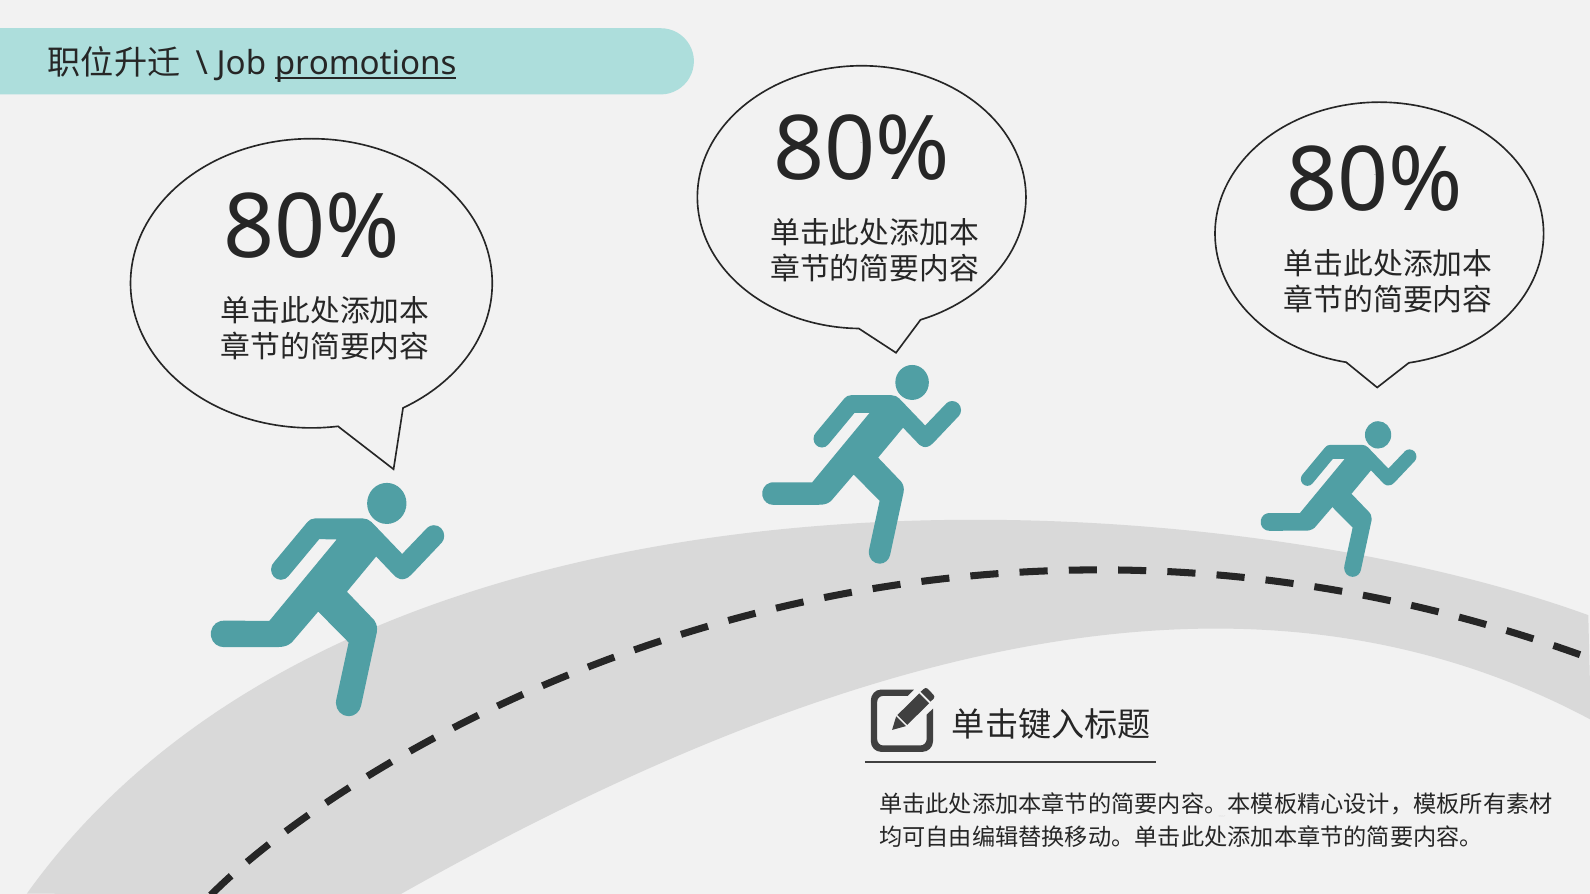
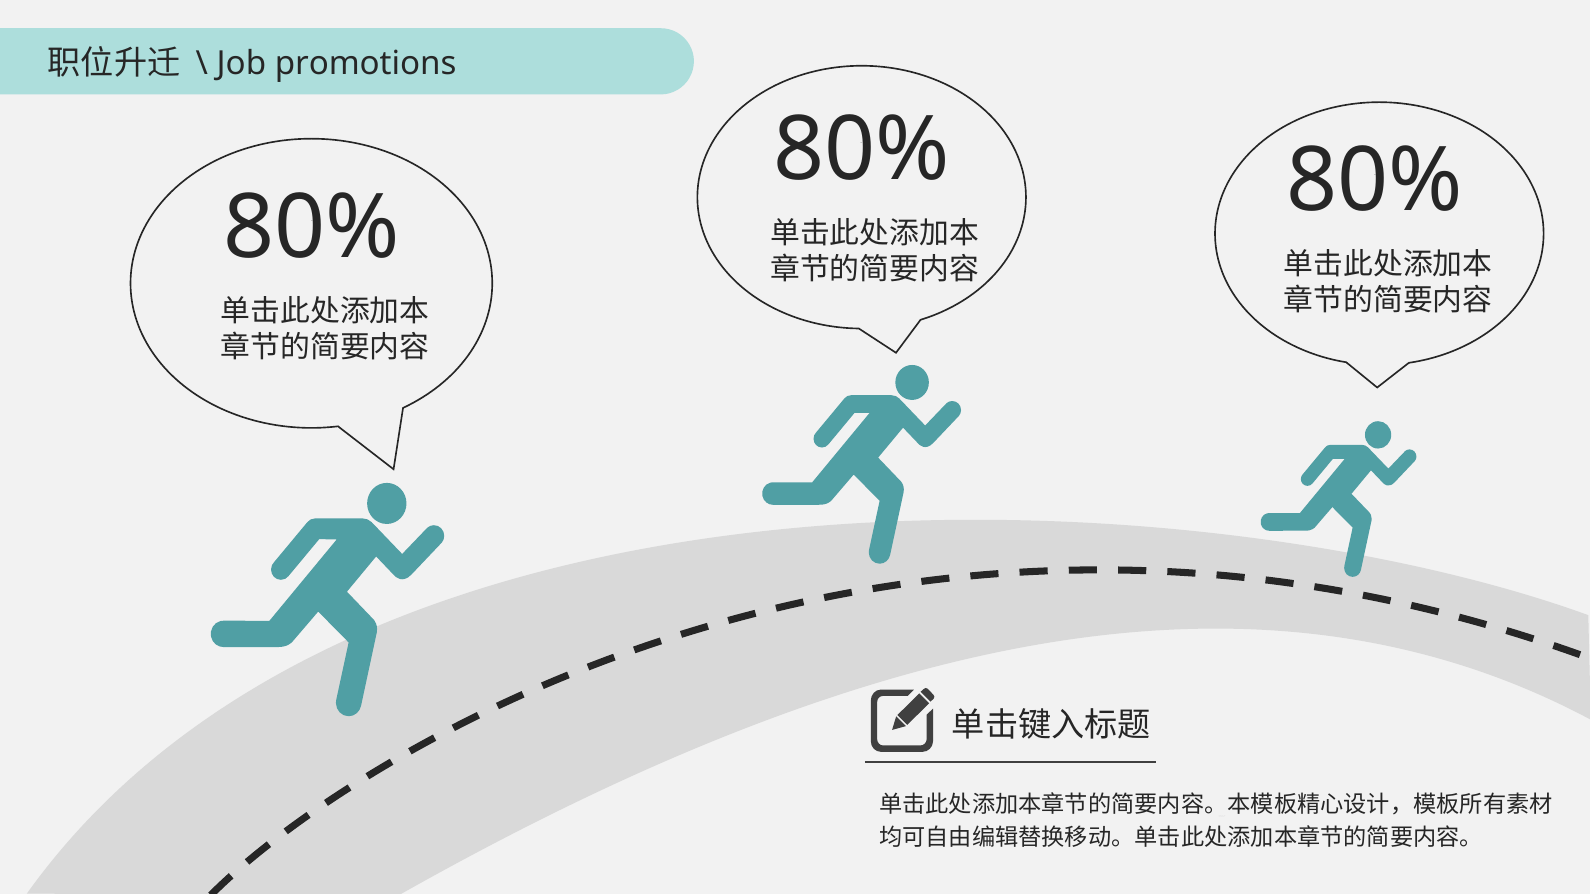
promotions underline: present -> none
